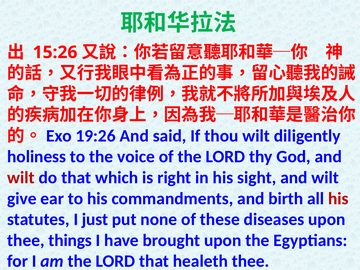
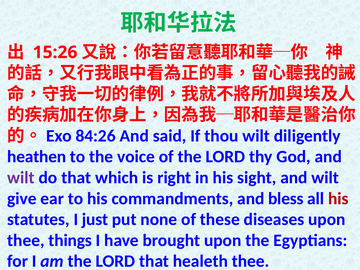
19:26: 19:26 -> 84:26
holiness: holiness -> heathen
wilt at (21, 178) colour: red -> purple
birth: birth -> bless
